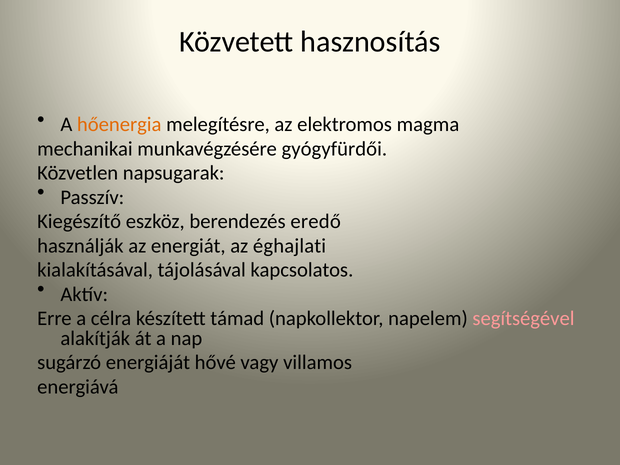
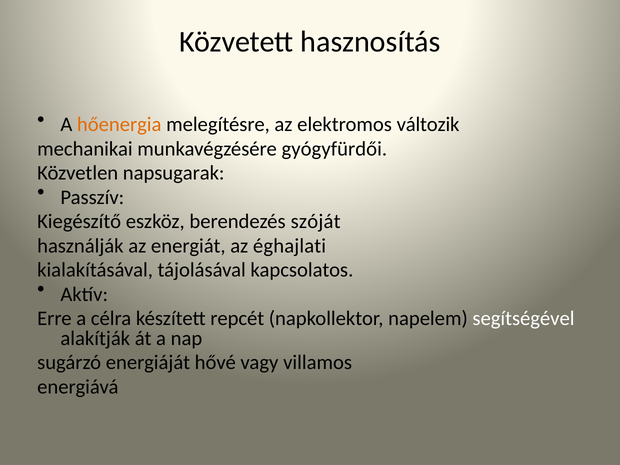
magma: magma -> változik
eredő: eredő -> szóját
támad: támad -> repcét
segítségével colour: pink -> white
